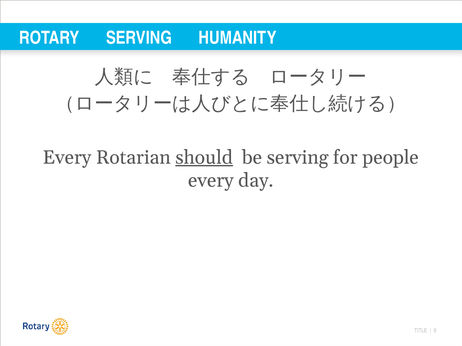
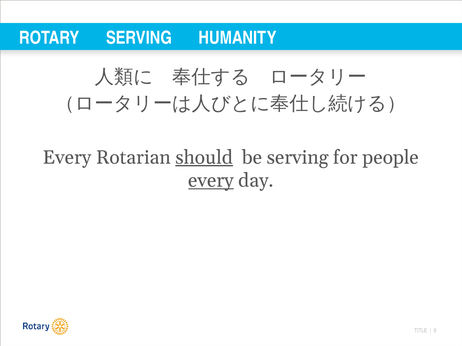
every at (211, 181) underline: none -> present
